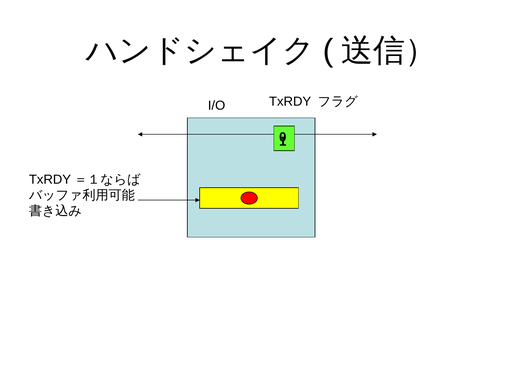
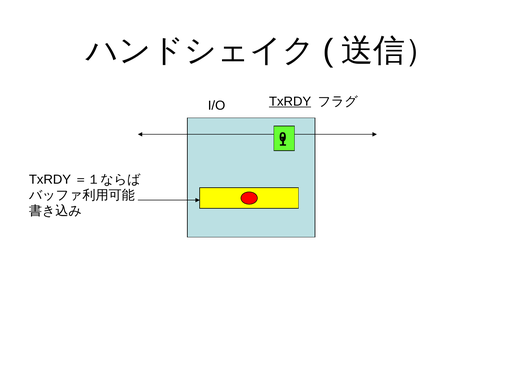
TxRDY underline: none -> present
